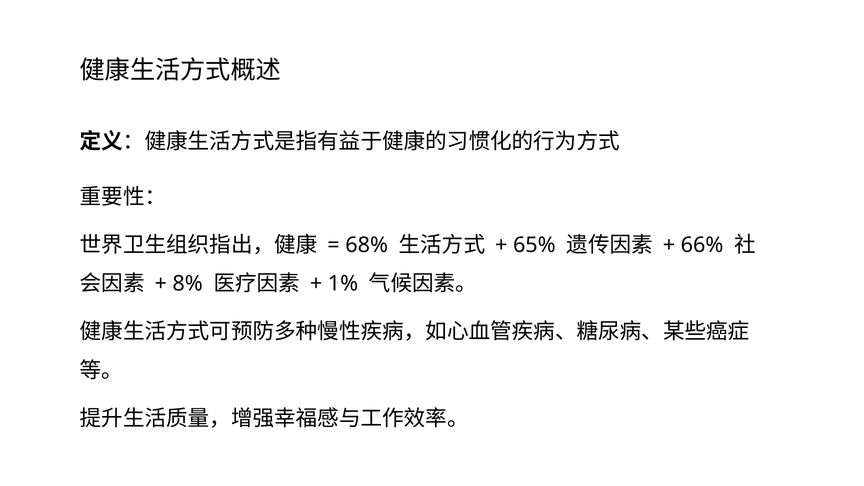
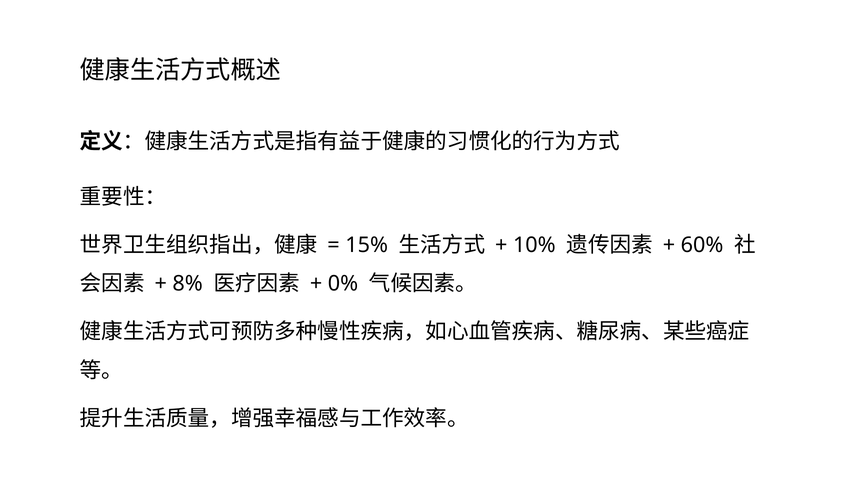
68%: 68% -> 15%
65%: 65% -> 10%
66%: 66% -> 60%
1%: 1% -> 0%
